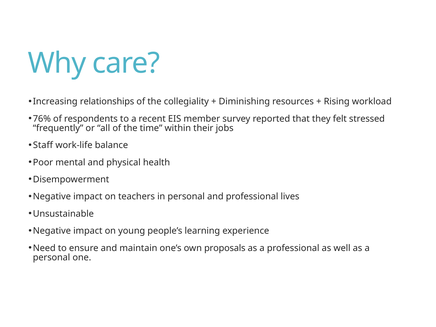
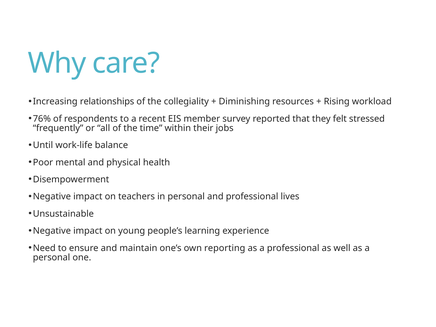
Staff: Staff -> Until
proposals: proposals -> reporting
